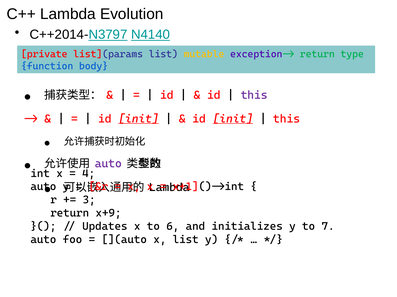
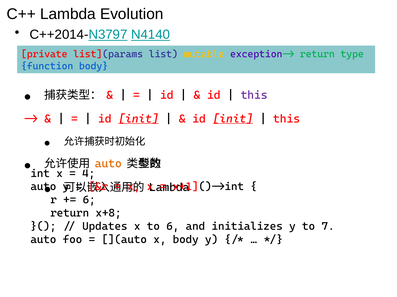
auto at (108, 164) colour: purple -> orange
3 at (89, 200): 3 -> 6
x+9: x+9 -> x+8
x list: list -> body
